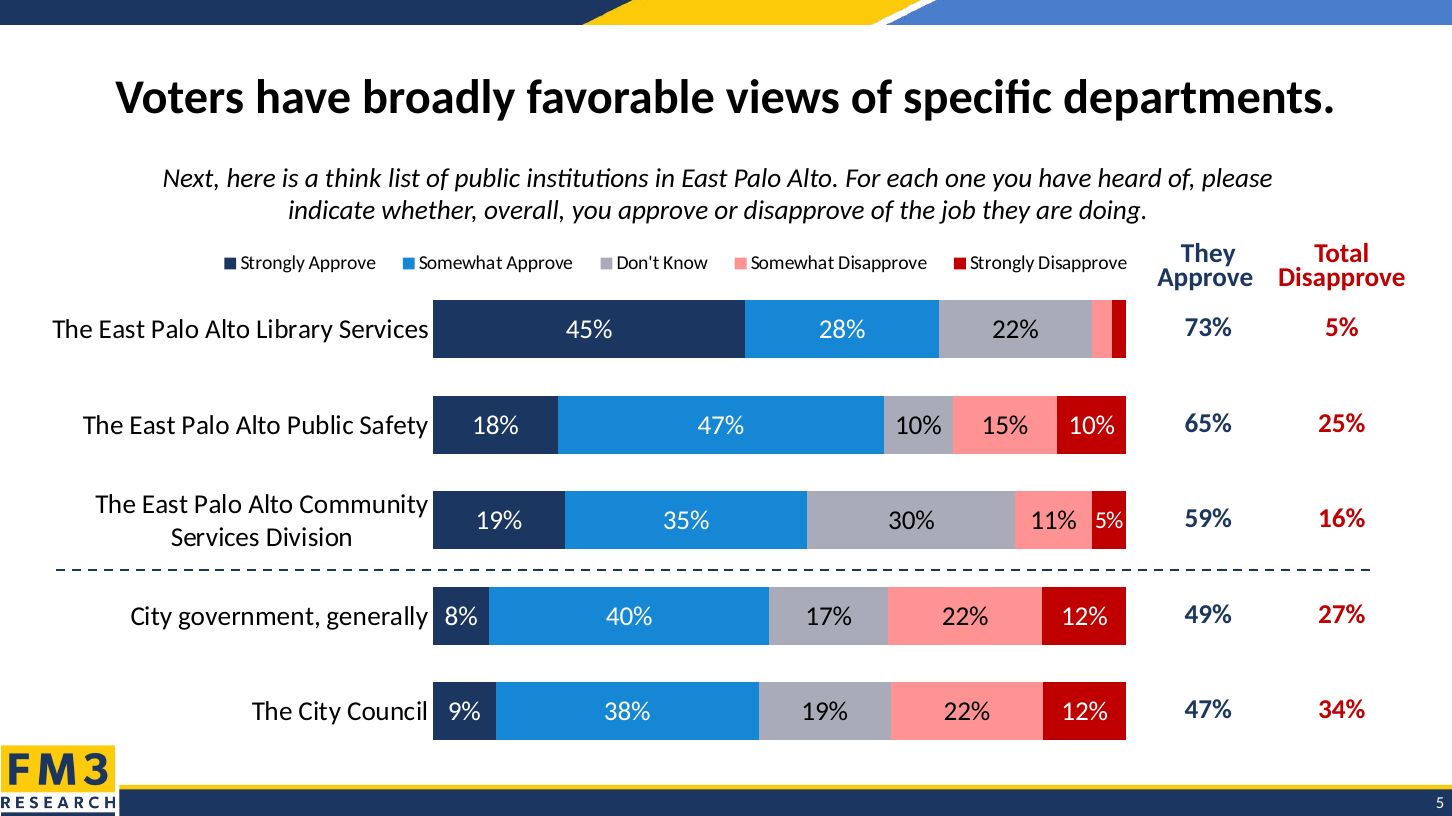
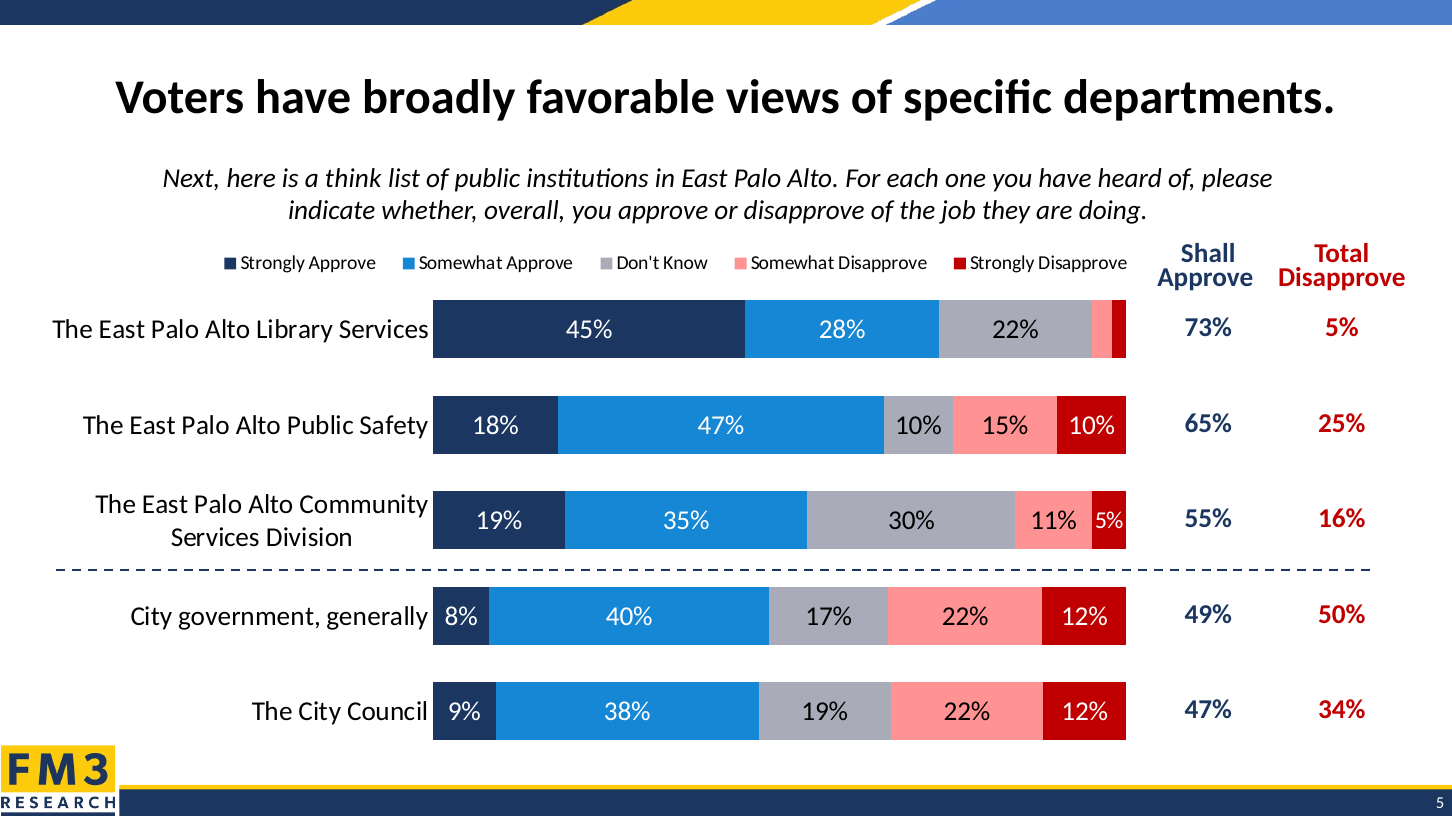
Disapprove They: They -> Shall
59%: 59% -> 55%
27%: 27% -> 50%
